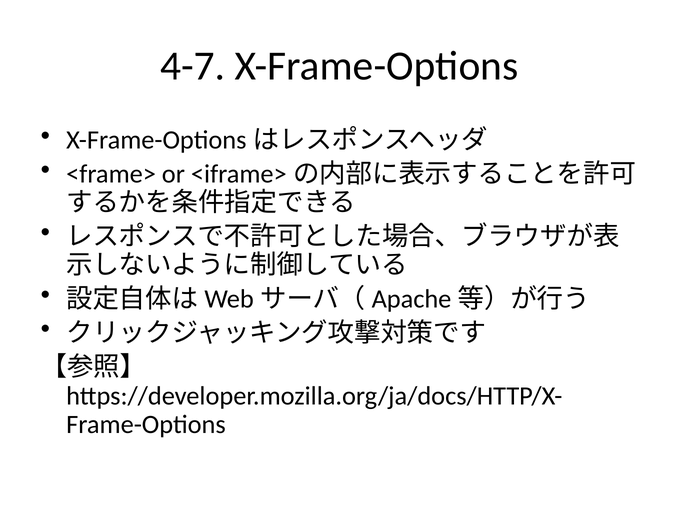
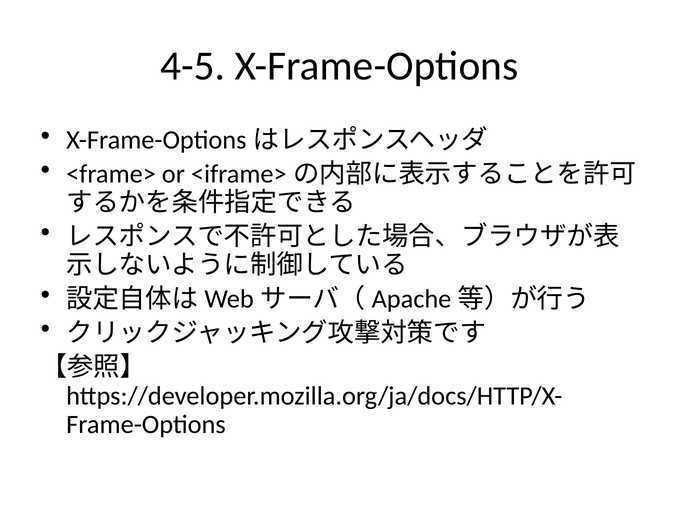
4-7: 4-7 -> 4-5
